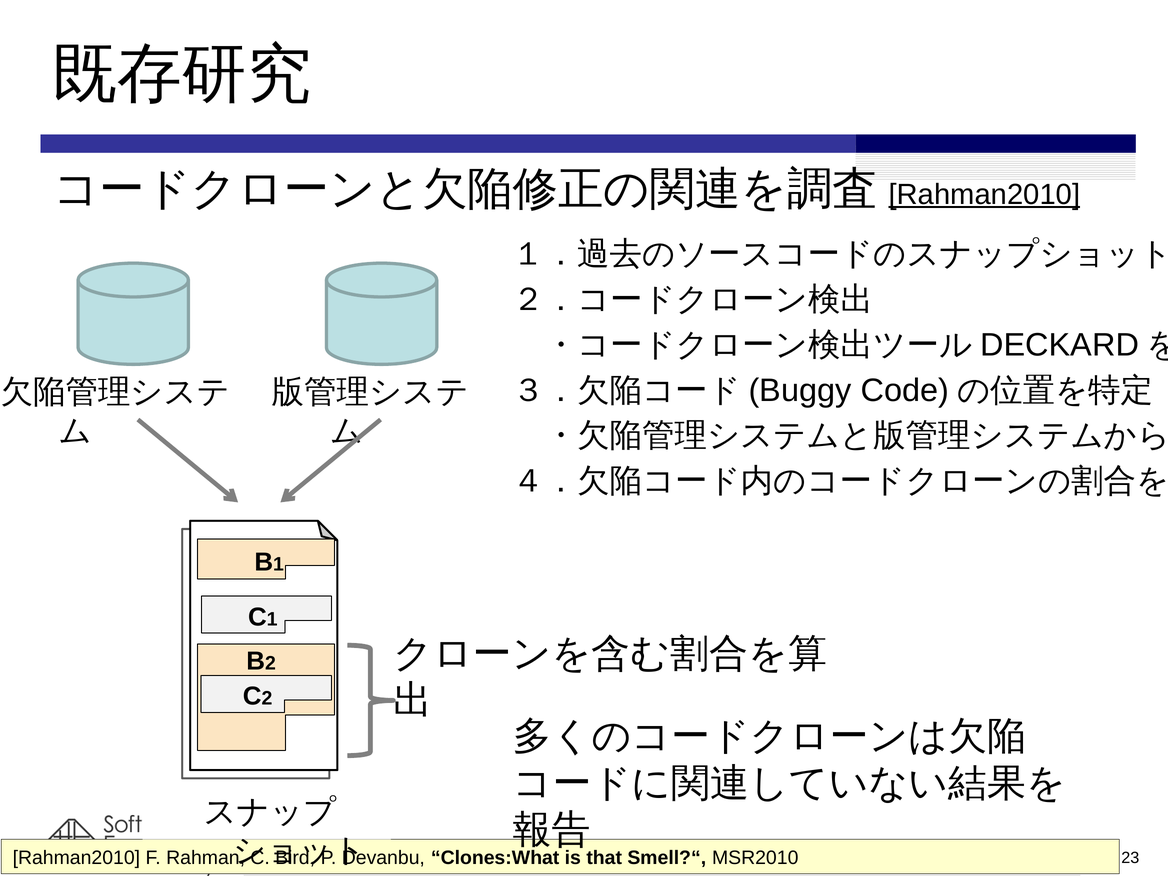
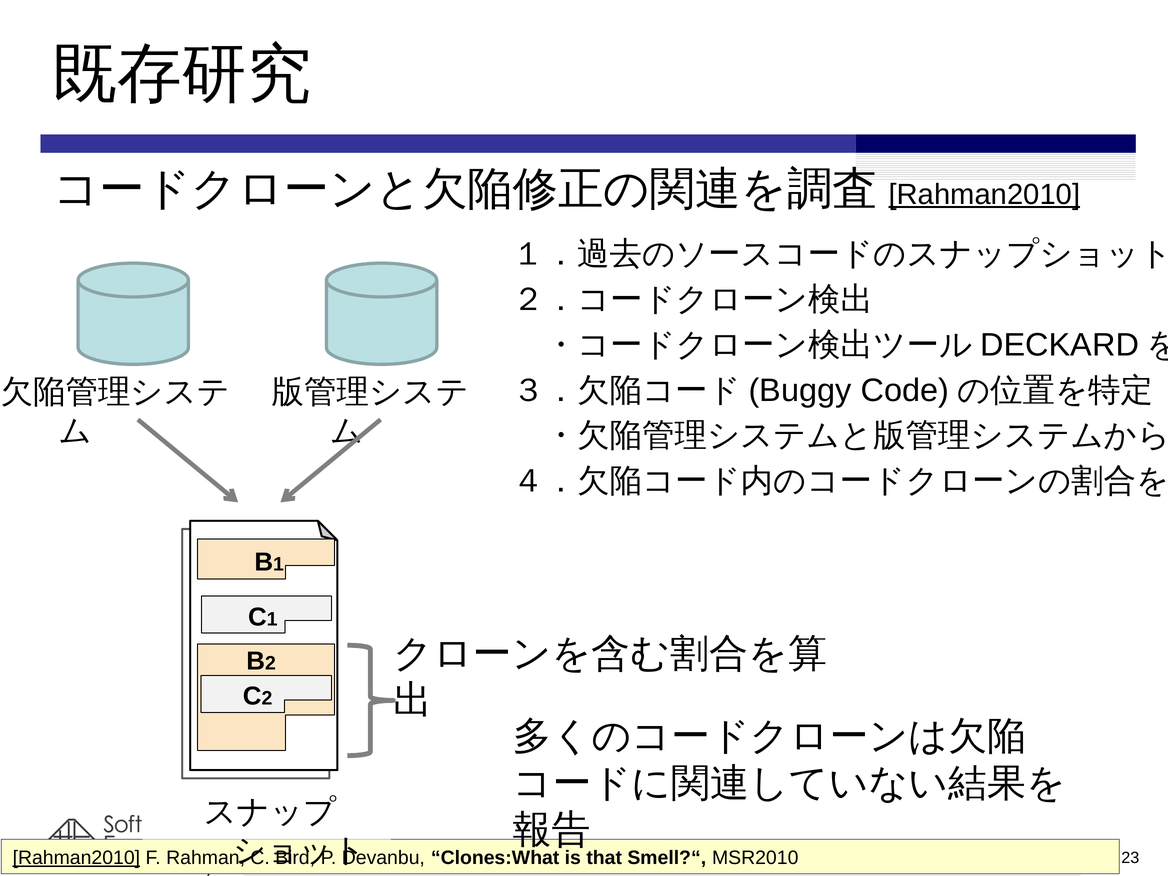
Rahman2010 at (76, 858) underline: none -> present
